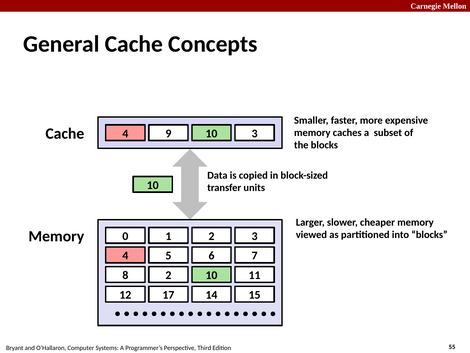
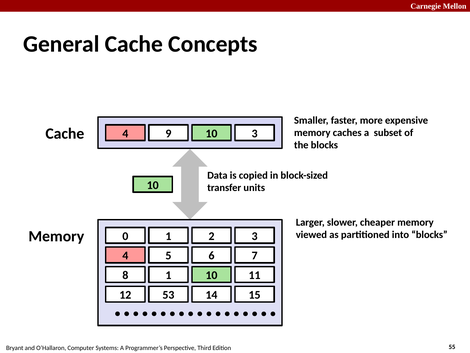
8 2: 2 -> 1
17: 17 -> 53
